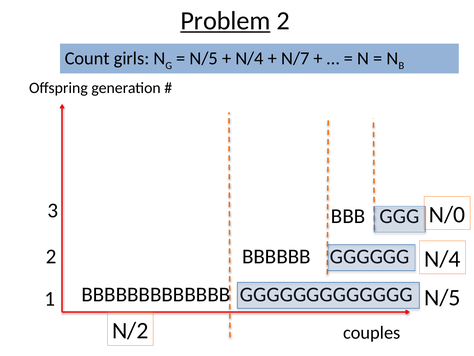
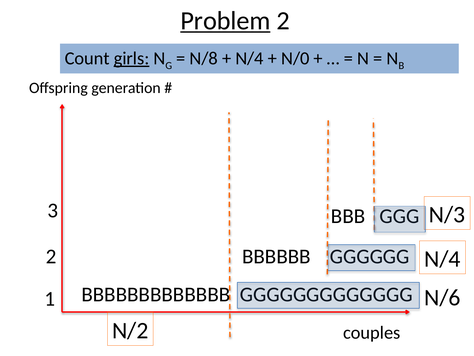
girls underline: none -> present
N/5 at (204, 58): N/5 -> N/8
N/7: N/7 -> N/0
N/0: N/0 -> N/3
N/5 at (442, 297): N/5 -> N/6
